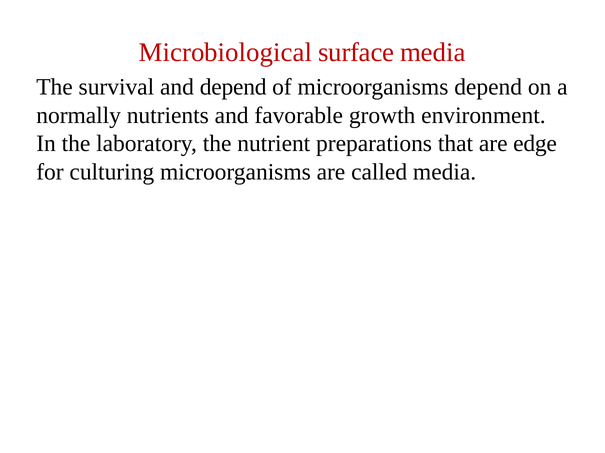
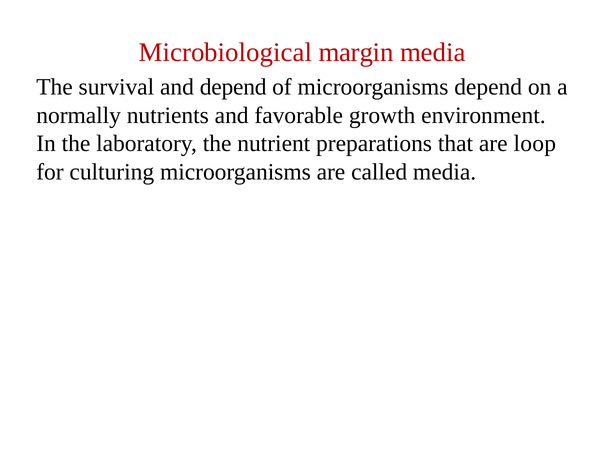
surface: surface -> margin
edge: edge -> loop
